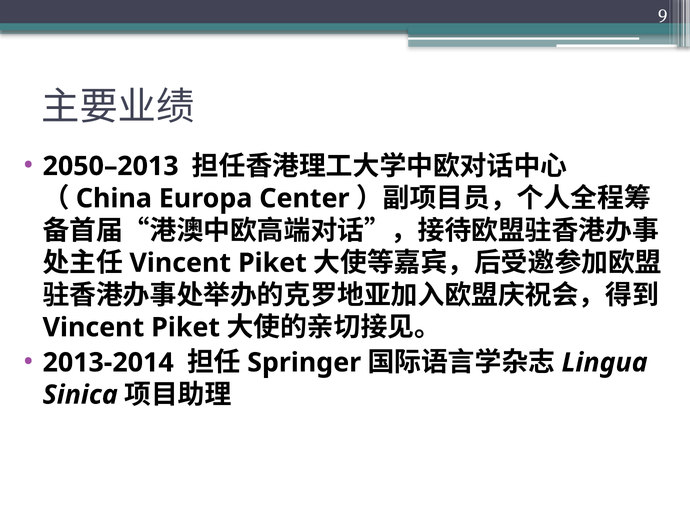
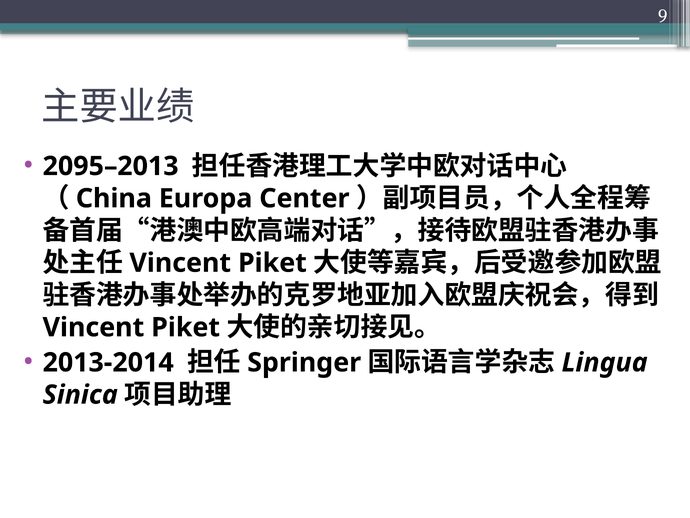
2050–2013: 2050–2013 -> 2095–2013
